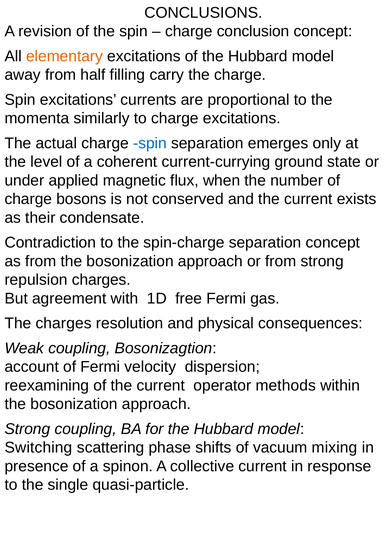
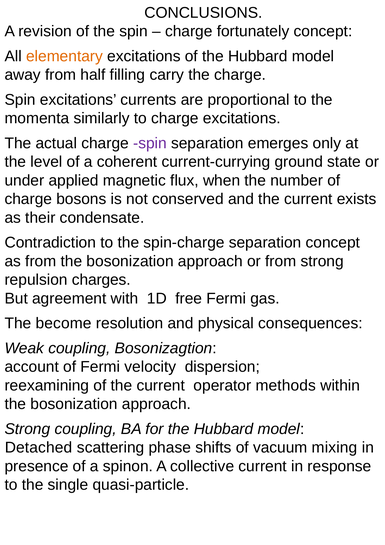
conclusion: conclusion -> fortunately
spin at (150, 143) colour: blue -> purple
The charges: charges -> become
Switching: Switching -> Detached
